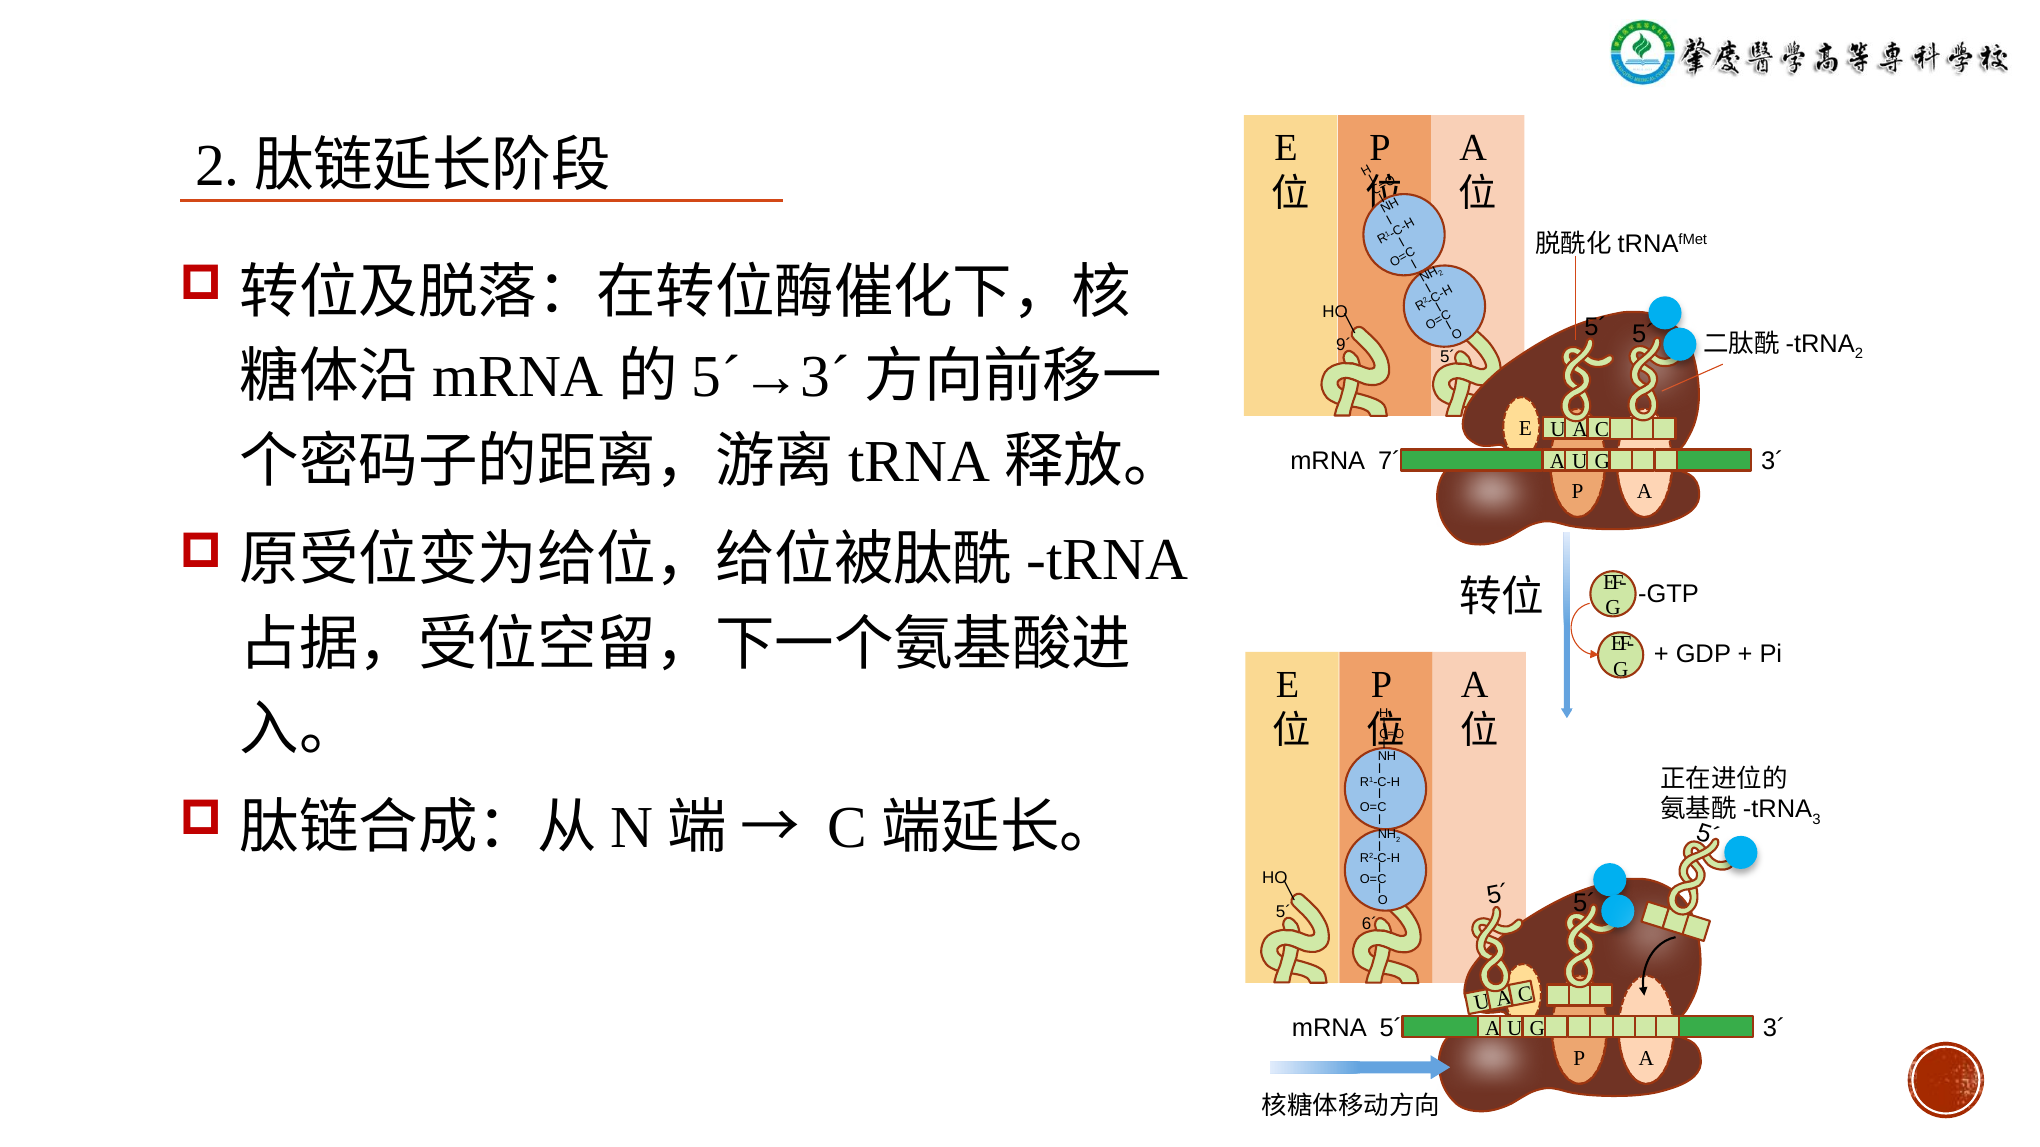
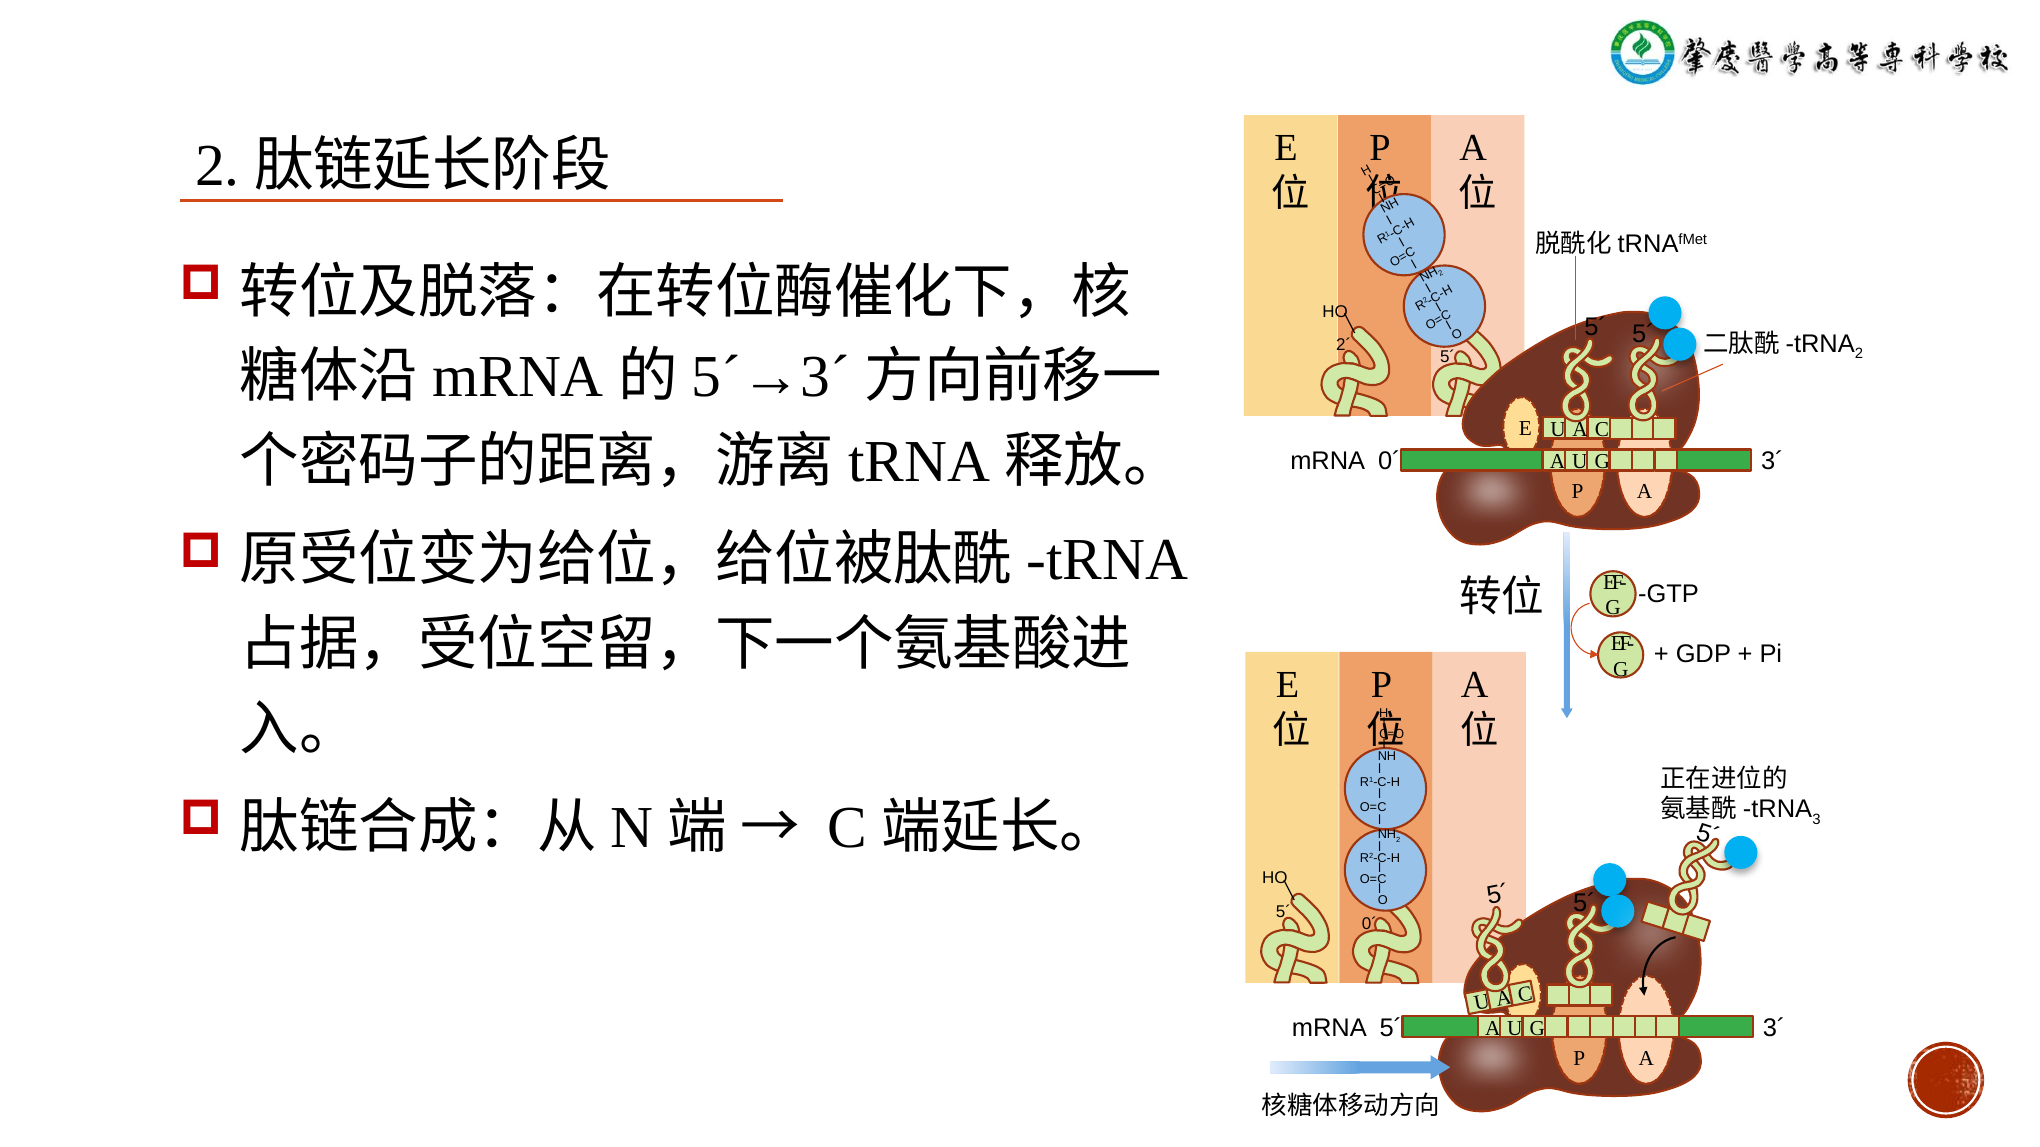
9´: 9´ -> 2´
mRNA 7´: 7´ -> 0´
6´ at (1369, 924): 6´ -> 0´
